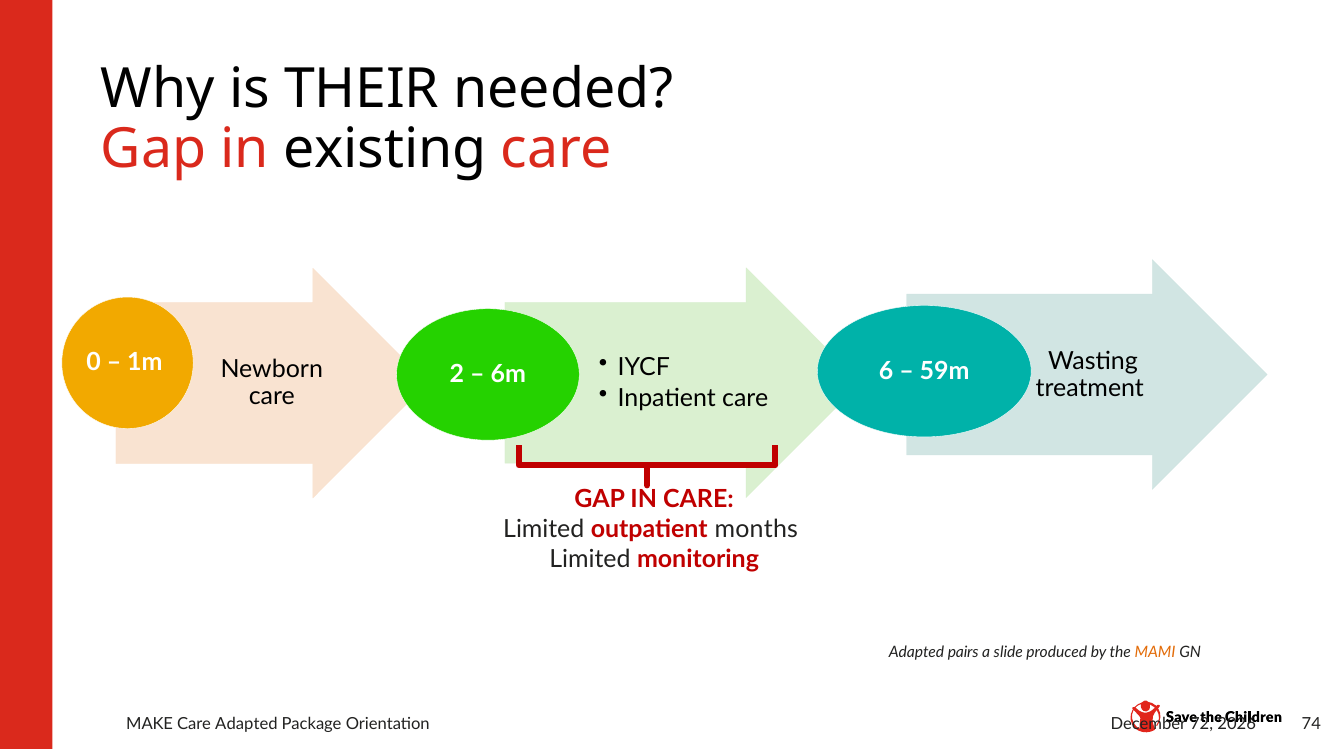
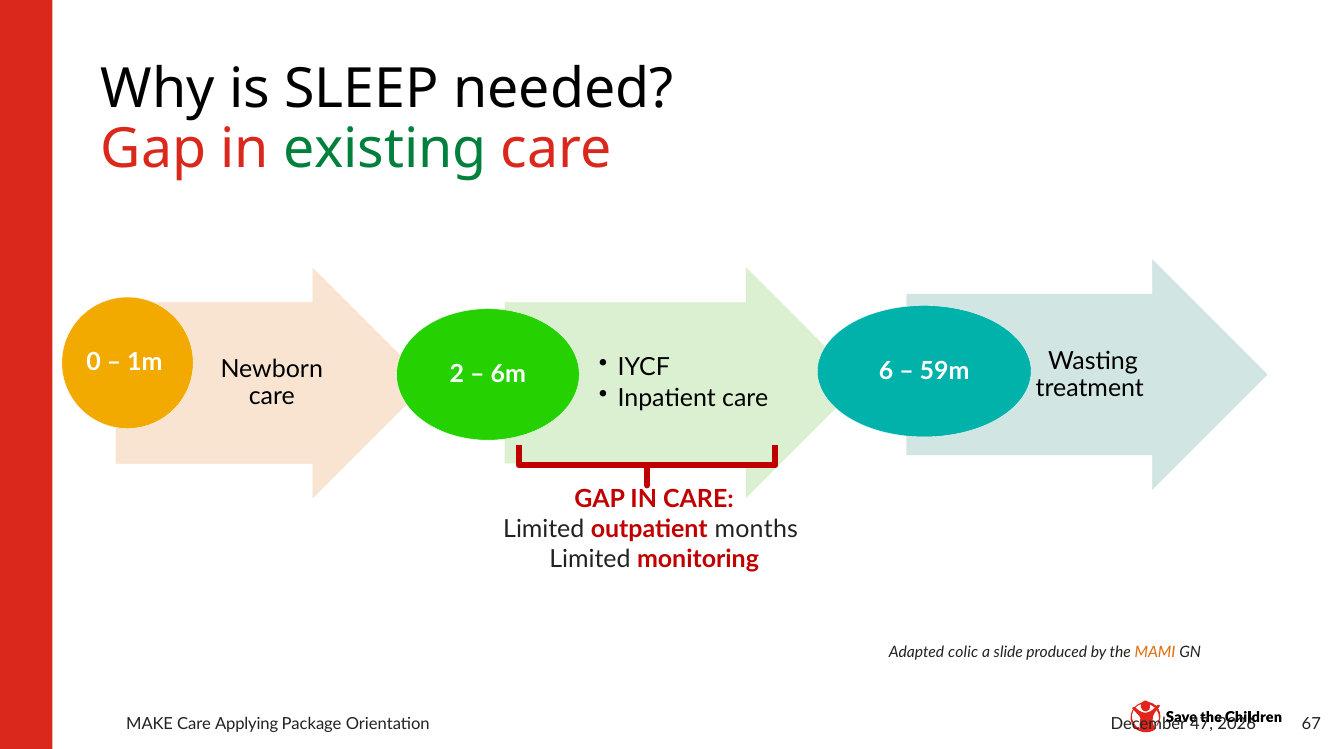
THEIR: THEIR -> SLEEP
existing colour: black -> green
pairs: pairs -> colic
Care Adapted: Adapted -> Applying
72: 72 -> 47
74: 74 -> 67
